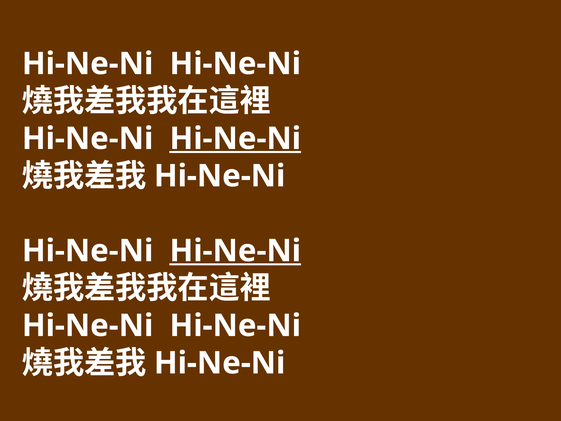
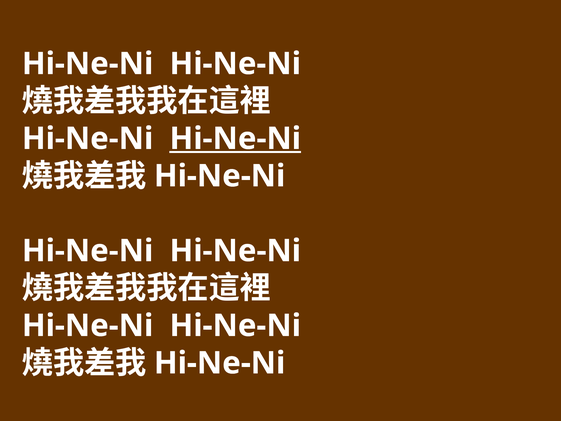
Hi-Ne-Ni at (235, 251) underline: present -> none
